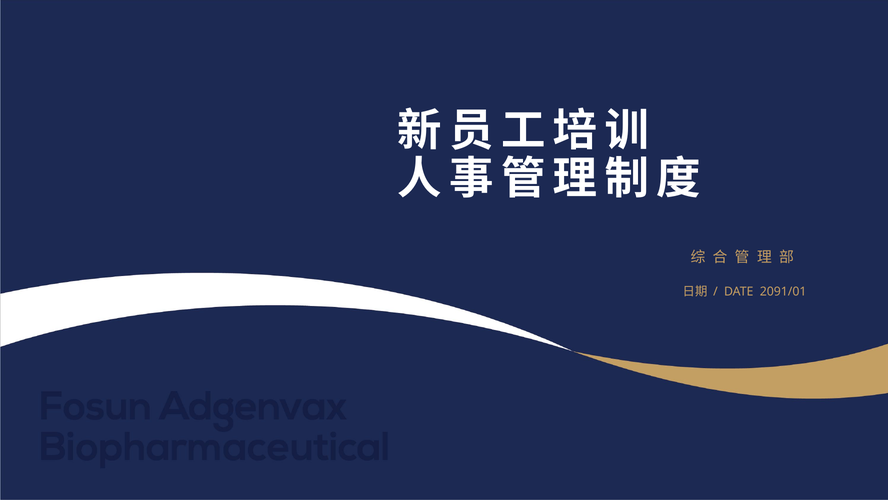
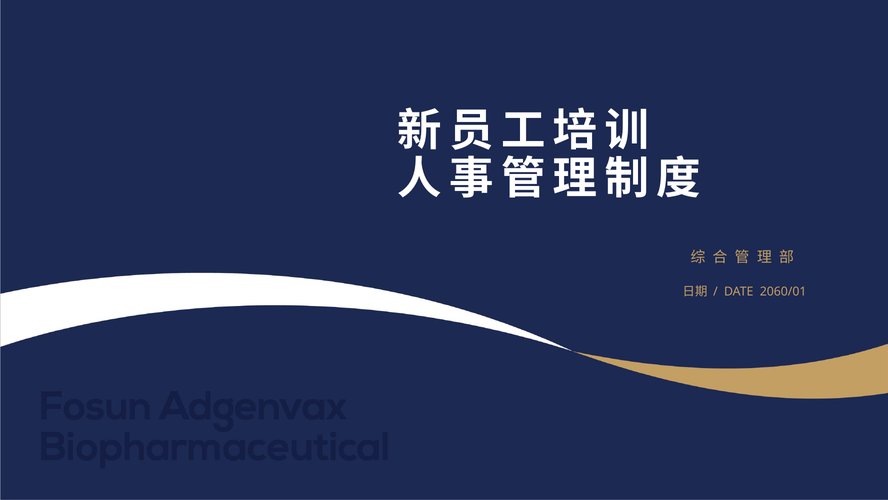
2091/01: 2091/01 -> 2060/01
